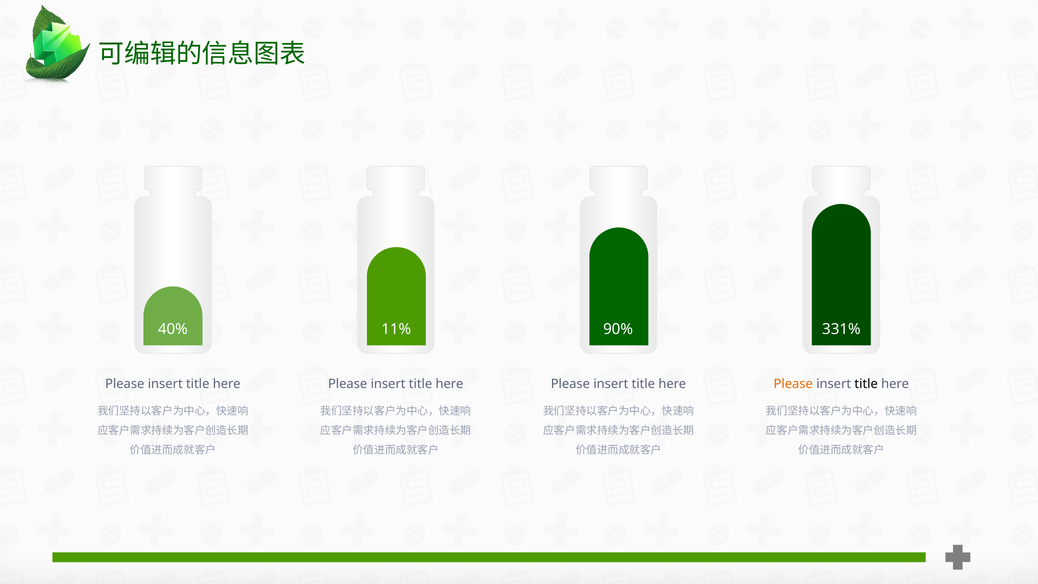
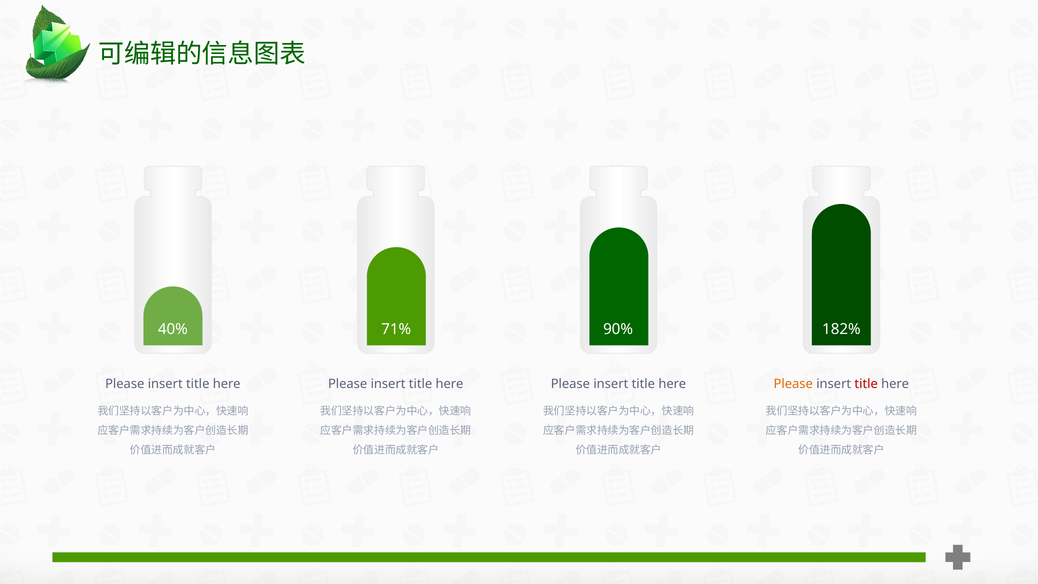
11%: 11% -> 71%
331%: 331% -> 182%
title at (866, 384) colour: black -> red
